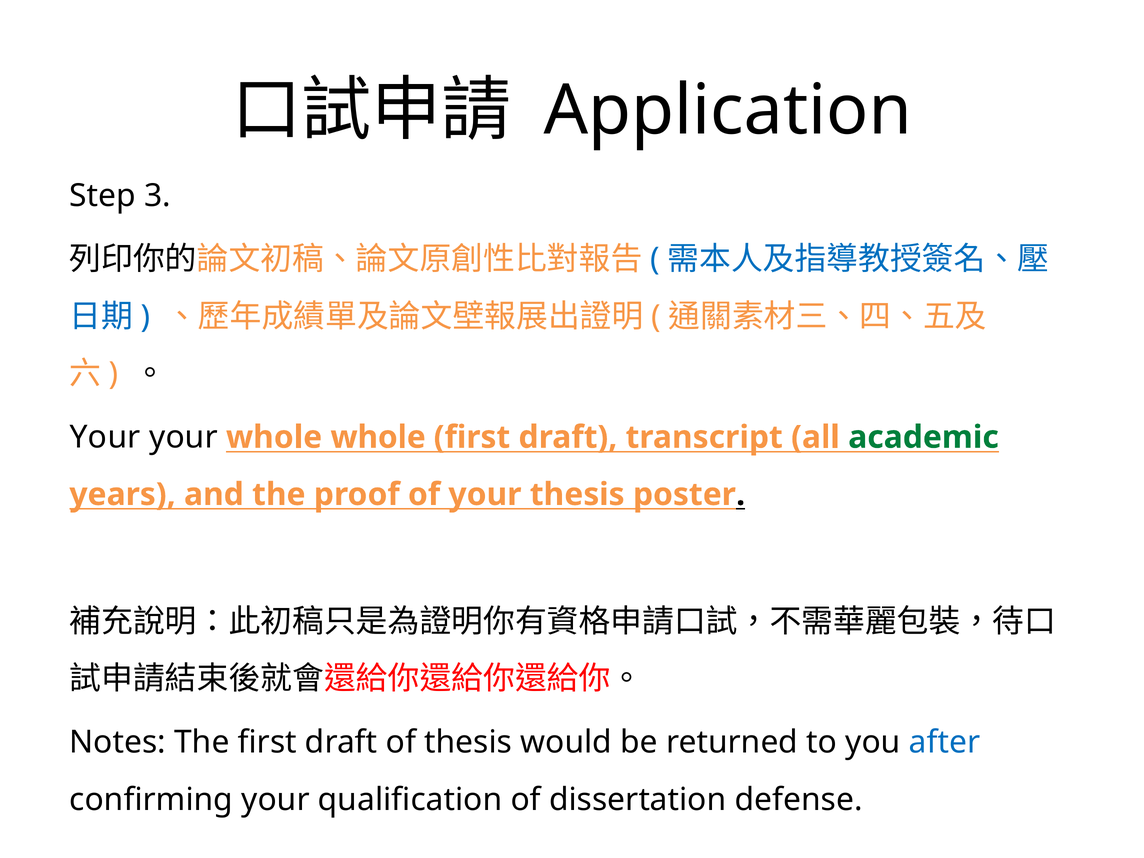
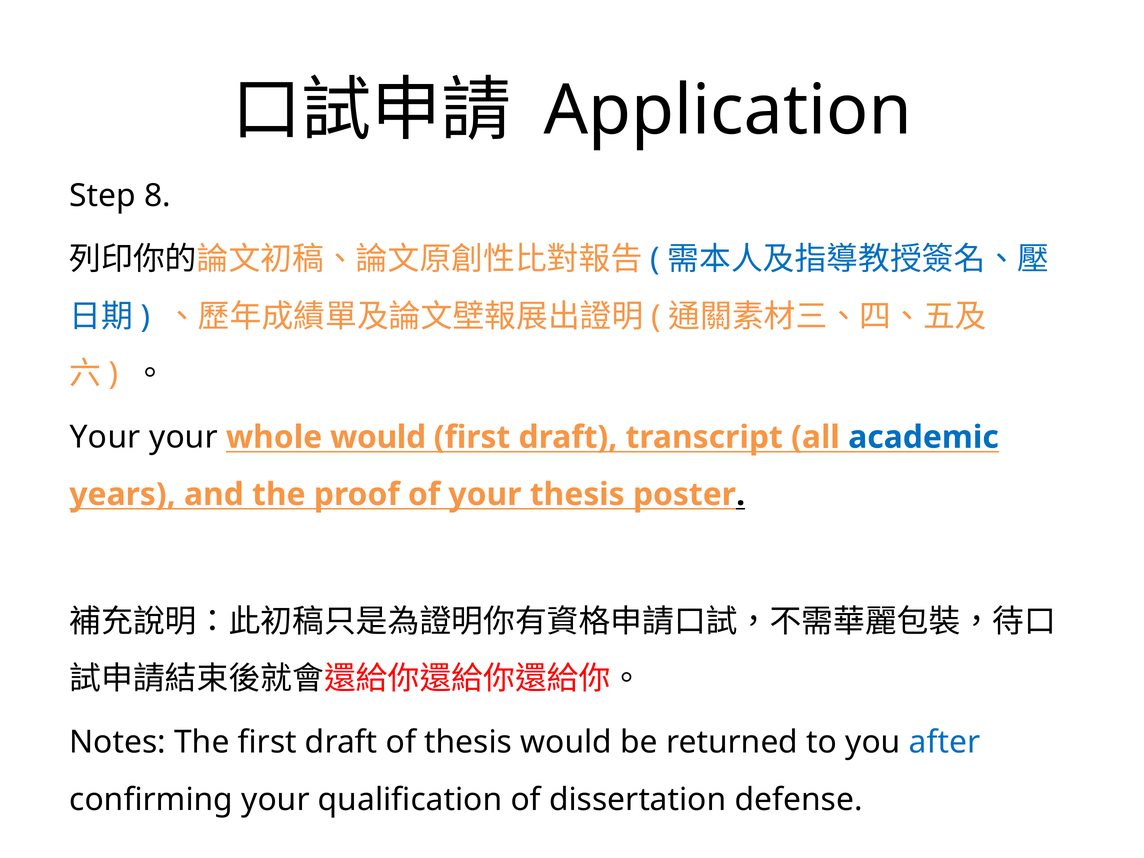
3: 3 -> 8
whole whole: whole -> would
academic colour: green -> blue
